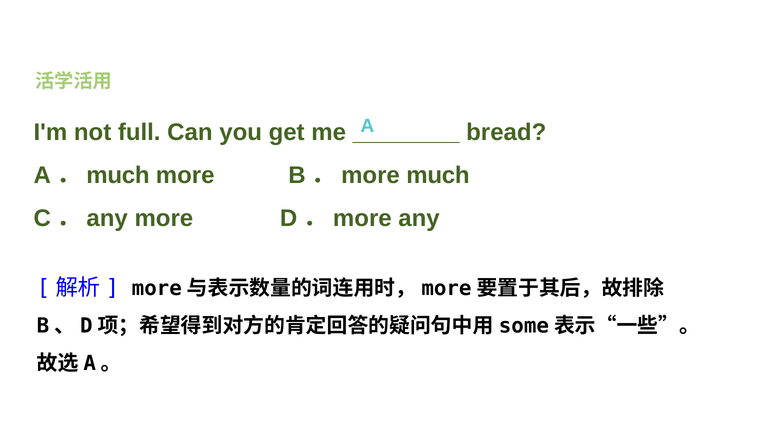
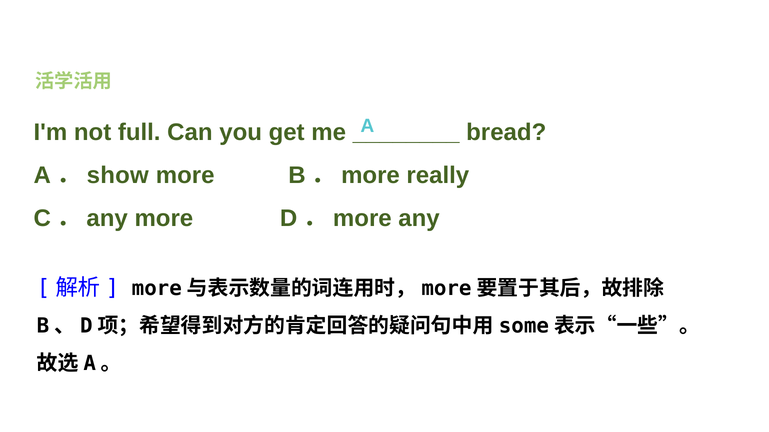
much at (118, 176): much -> show
more much: much -> really
